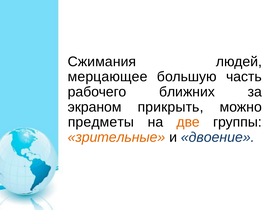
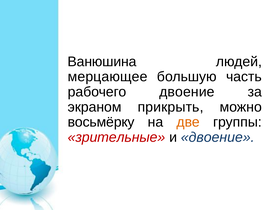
Сжимания: Сжимания -> Ванюшина
рабочего ближних: ближних -> двоение
предметы: предметы -> восьмёрку
зрительные colour: orange -> red
